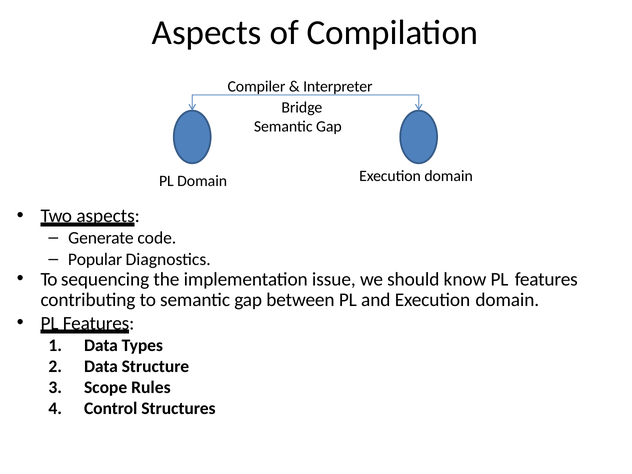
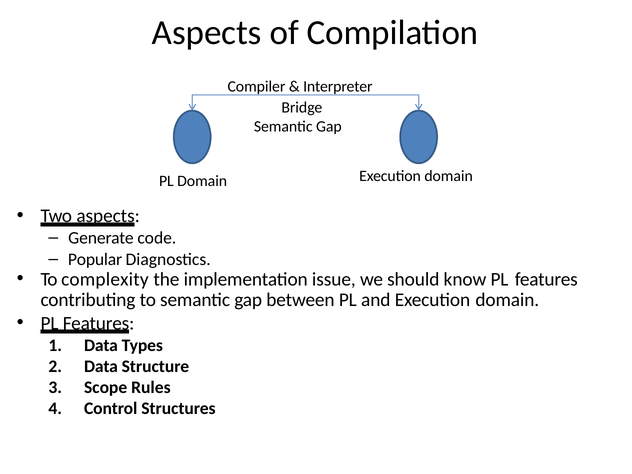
sequencing: sequencing -> complexity
